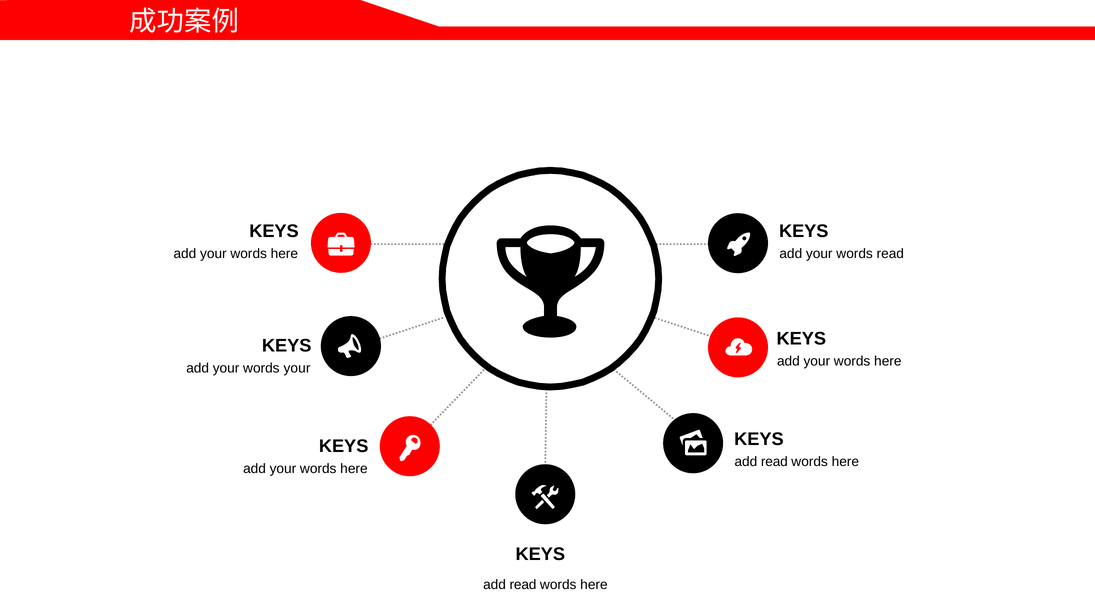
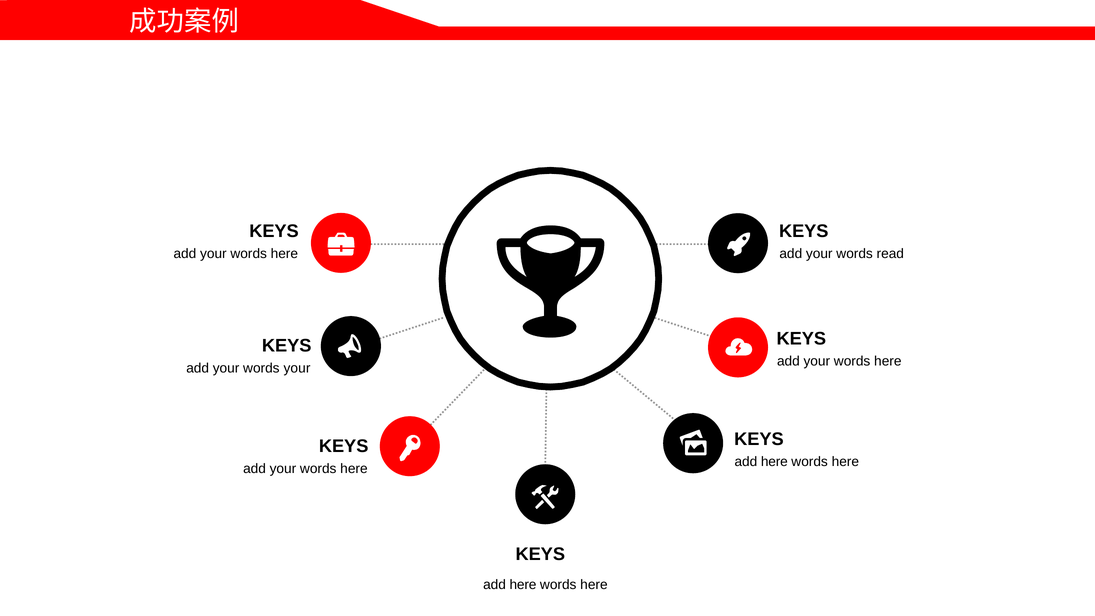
read at (774, 462): read -> here
read at (523, 585): read -> here
